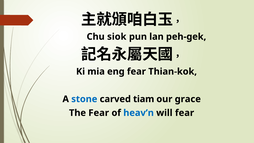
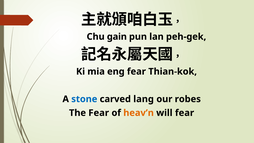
siok: siok -> gain
tiam: tiam -> lang
grace: grace -> robes
heav’n colour: blue -> orange
